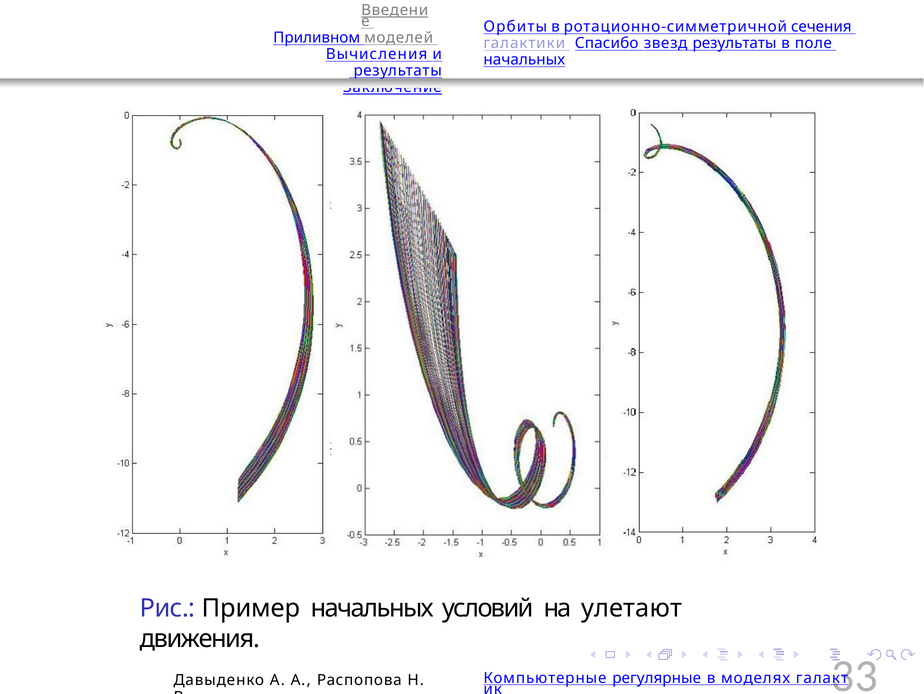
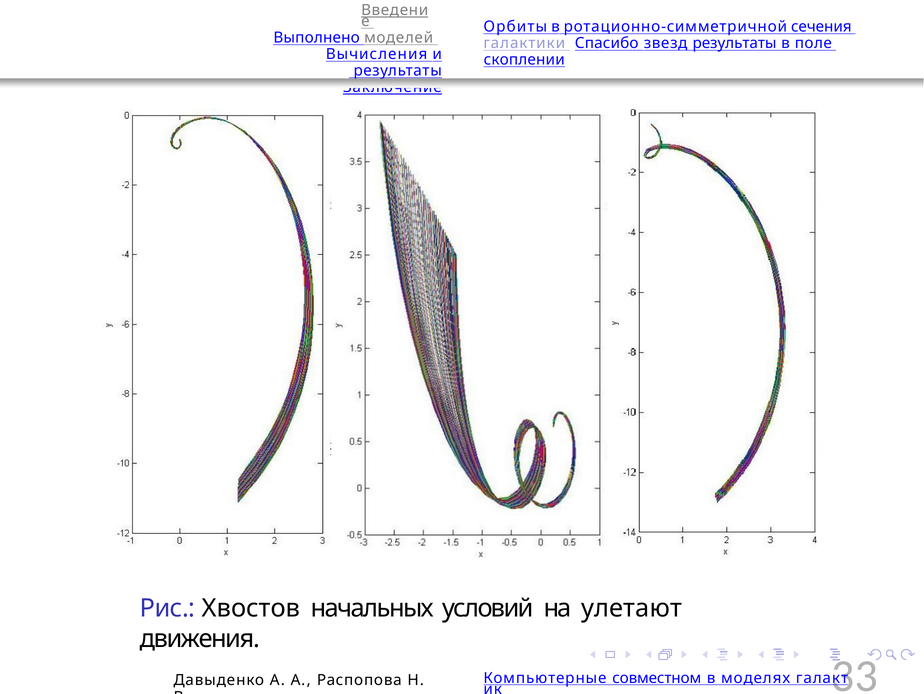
Приливном: Приливном -> Выполнено
начальных at (524, 60): начальных -> скоплении
Пример: Пример -> Хвостов
регулярные: регулярные -> совместном
